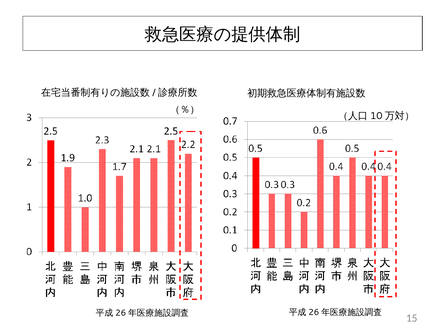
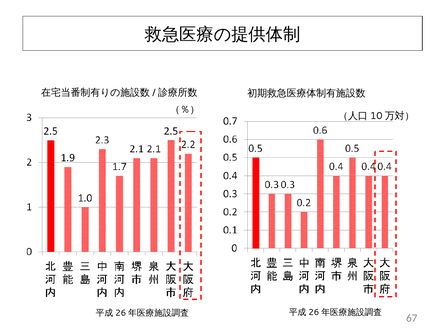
15: 15 -> 67
